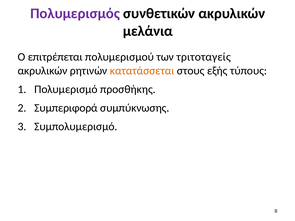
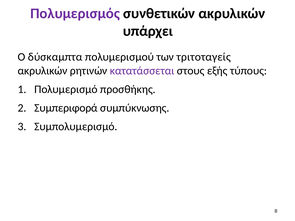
μελάνια: μελάνια -> υπάρχει
επιτρέπεται: επιτρέπεται -> δύσκαμπτα
κατατάσσεται colour: orange -> purple
